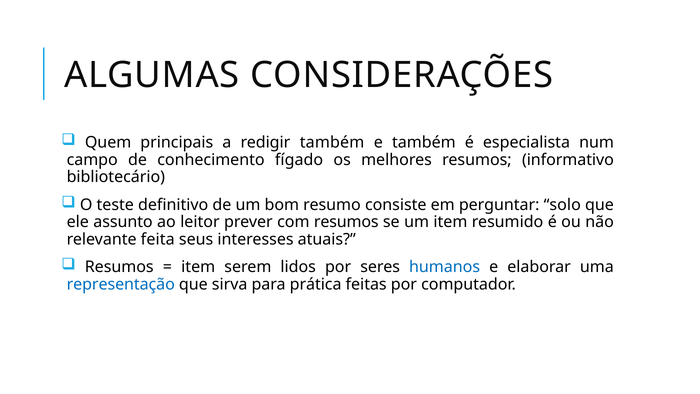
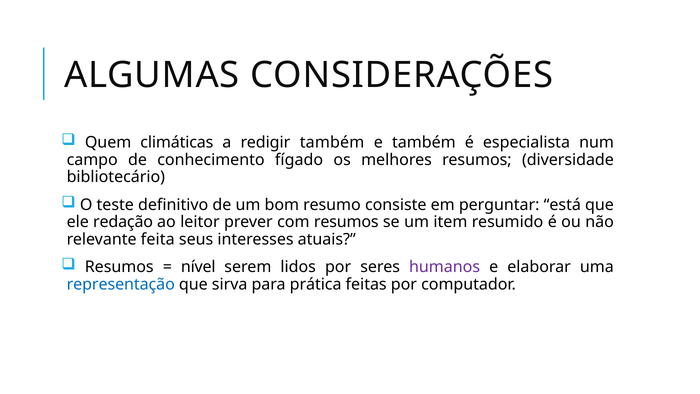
principais: principais -> climáticas
informativo: informativo -> diversidade
solo: solo -> está
assunto: assunto -> redação
item at (198, 267): item -> nível
humanos colour: blue -> purple
